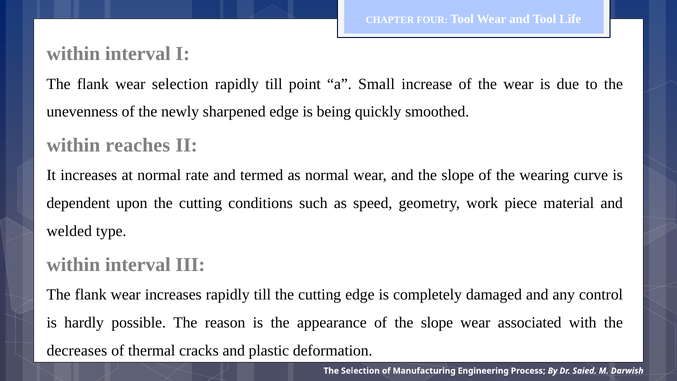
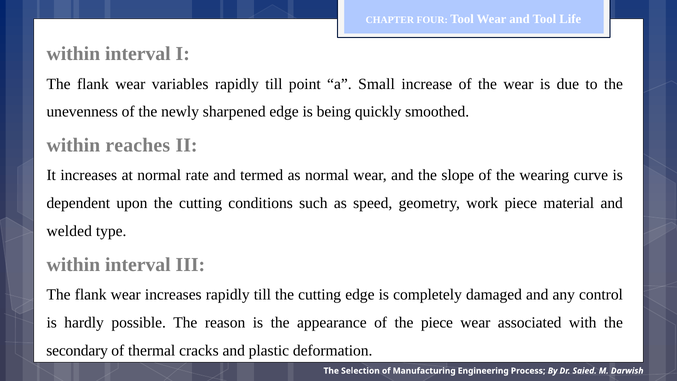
wear selection: selection -> variables
of the slope: slope -> piece
decreases: decreases -> secondary
